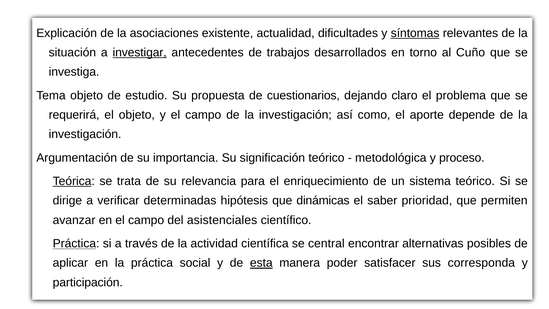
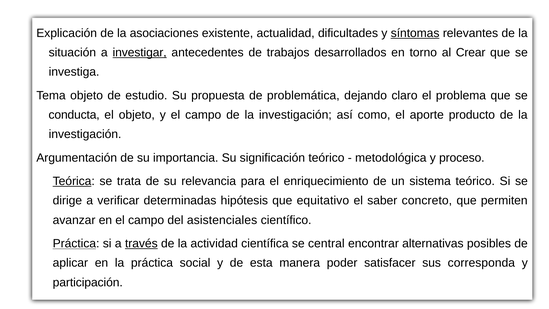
Cuño: Cuño -> Crear
cuestionarios: cuestionarios -> problemática
requerirá: requerirá -> conducta
depende: depende -> producto
dinámicas: dinámicas -> equitativo
prioridad: prioridad -> concreto
través underline: none -> present
esta underline: present -> none
